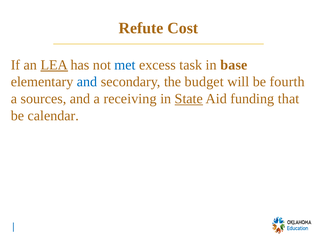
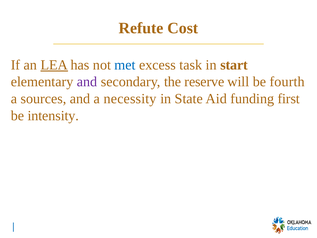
base: base -> start
and at (87, 82) colour: blue -> purple
budget: budget -> reserve
receiving: receiving -> necessity
State underline: present -> none
that: that -> first
calendar: calendar -> intensity
